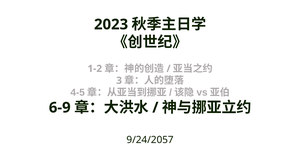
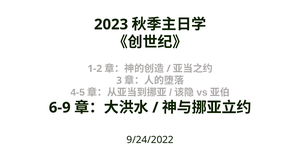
9/24/2057: 9/24/2057 -> 9/24/2022
